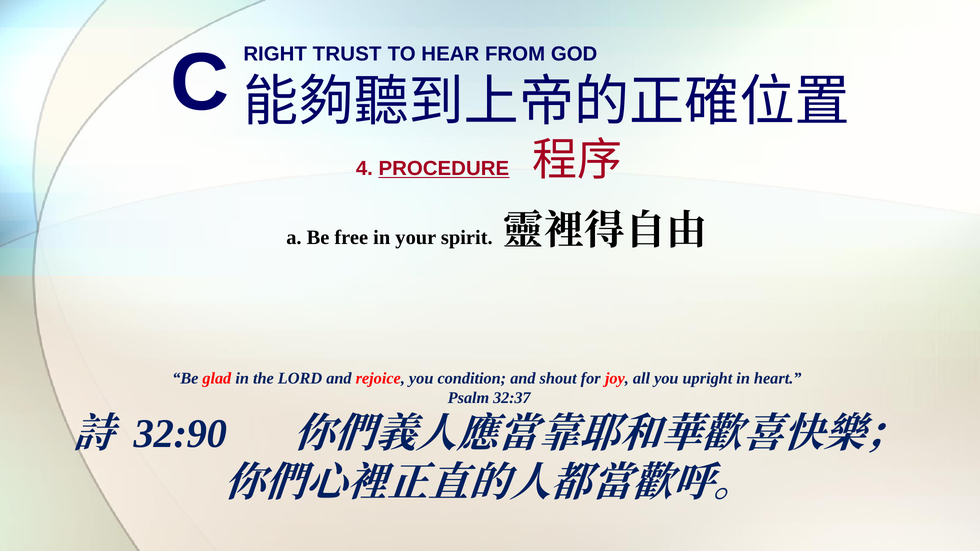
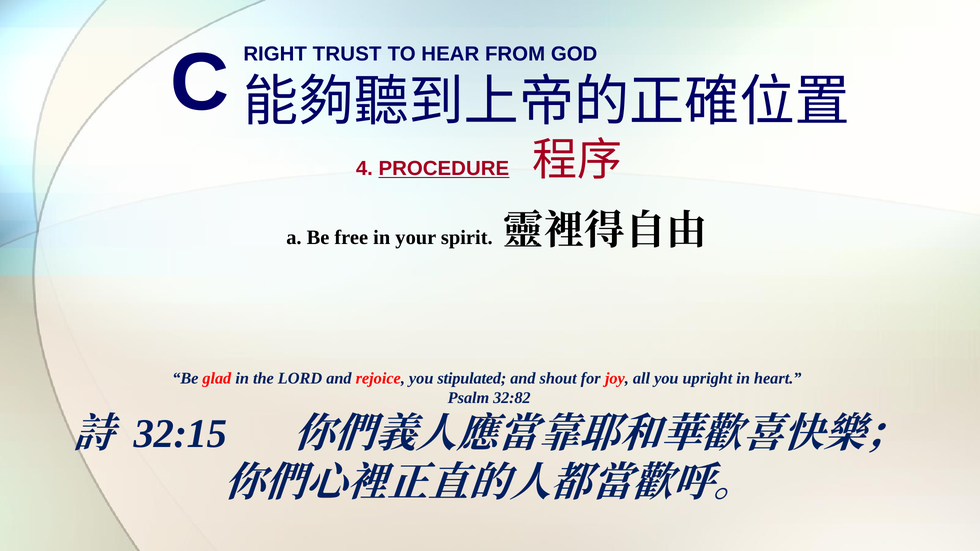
condition: condition -> stipulated
32:37: 32:37 -> 32:82
32:90: 32:90 -> 32:15
